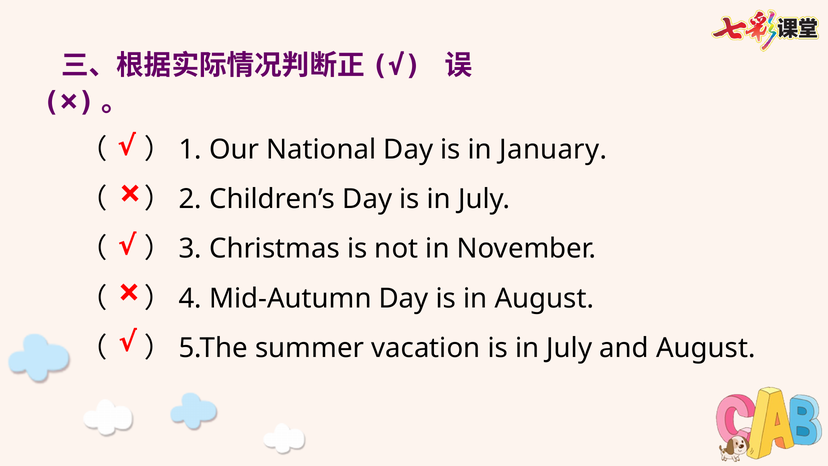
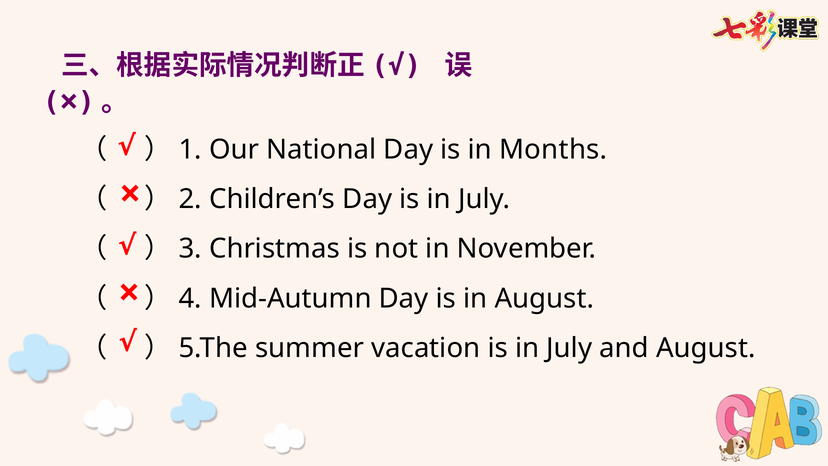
January: January -> Months
